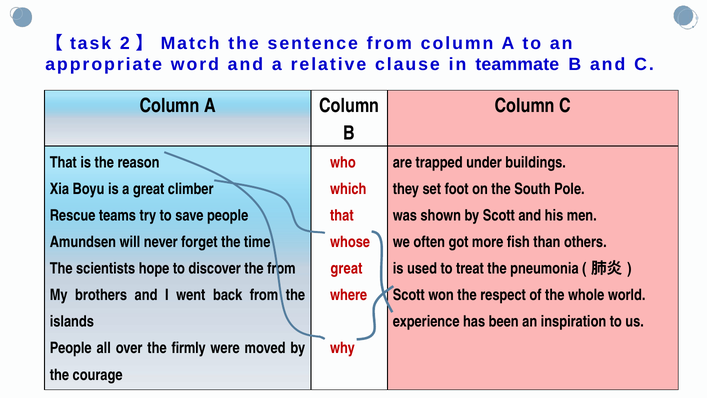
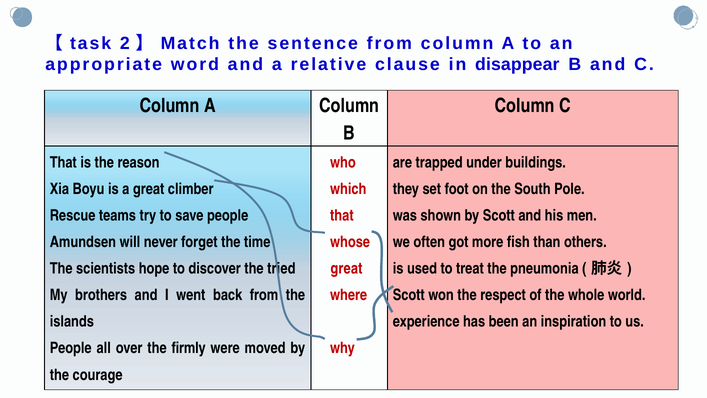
teammate: teammate -> disappear
the from: from -> tried
